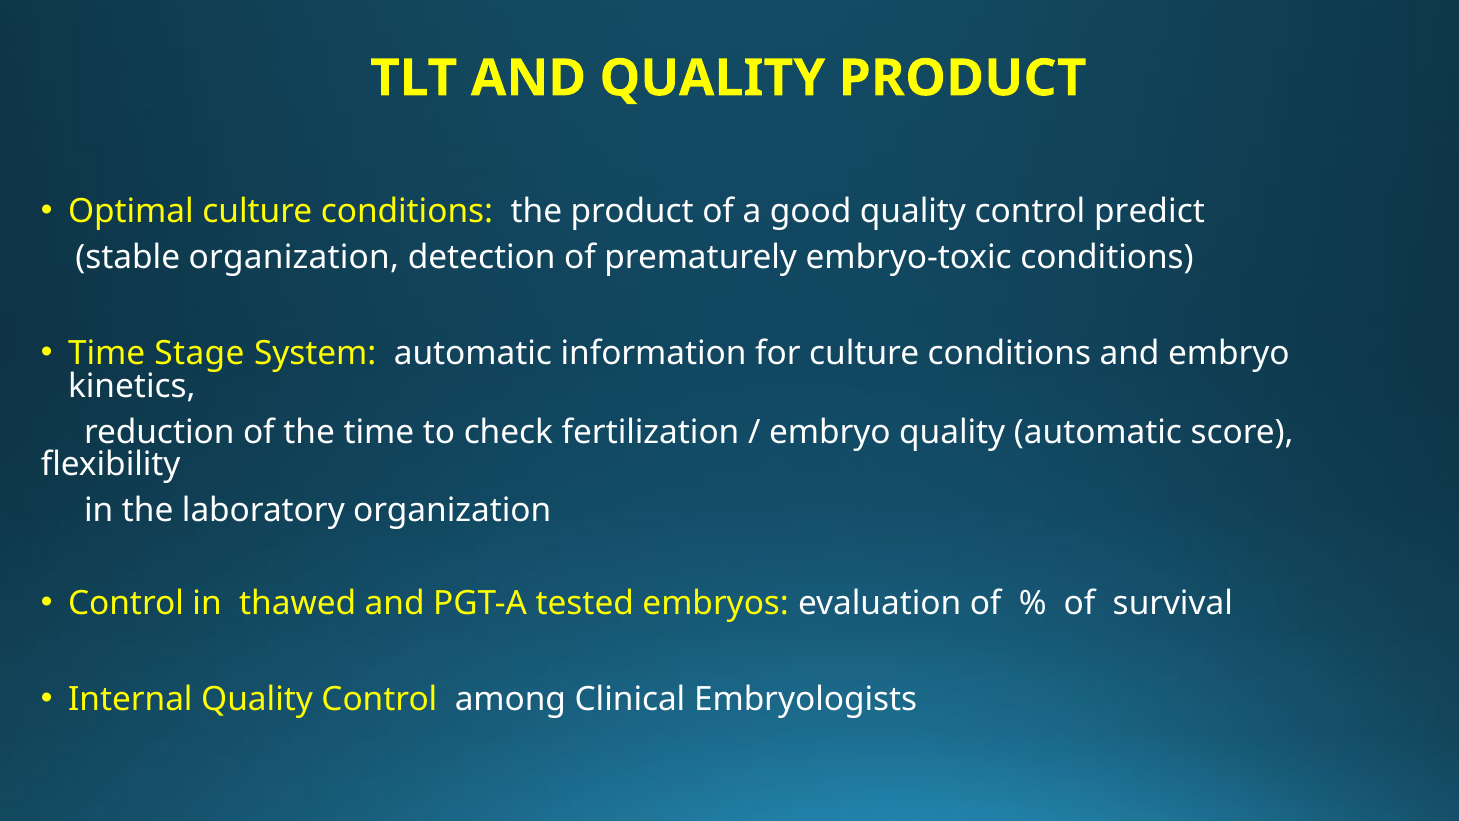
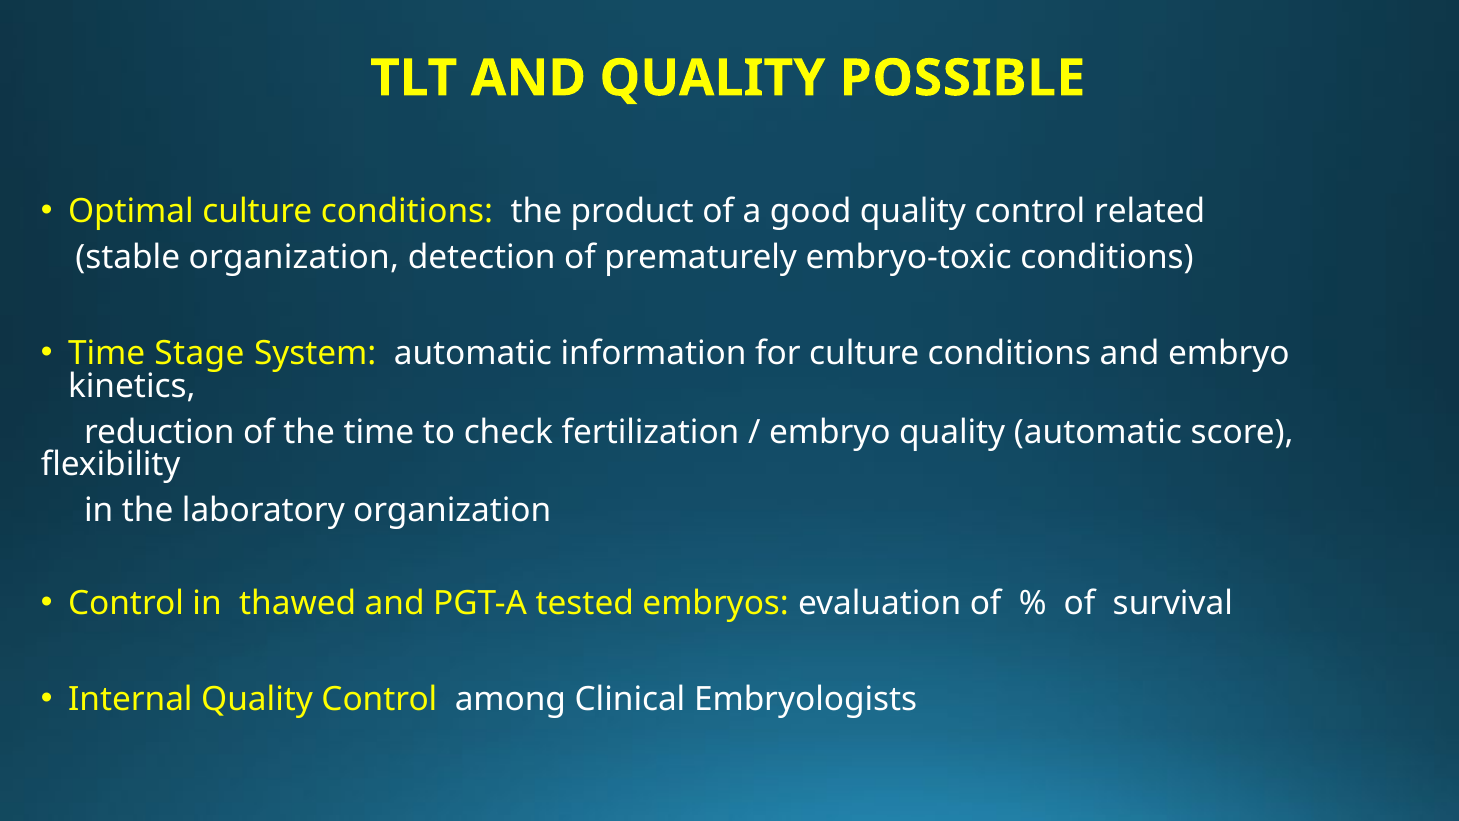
QUALITY PRODUCT: PRODUCT -> POSSIBLE
predict: predict -> related
